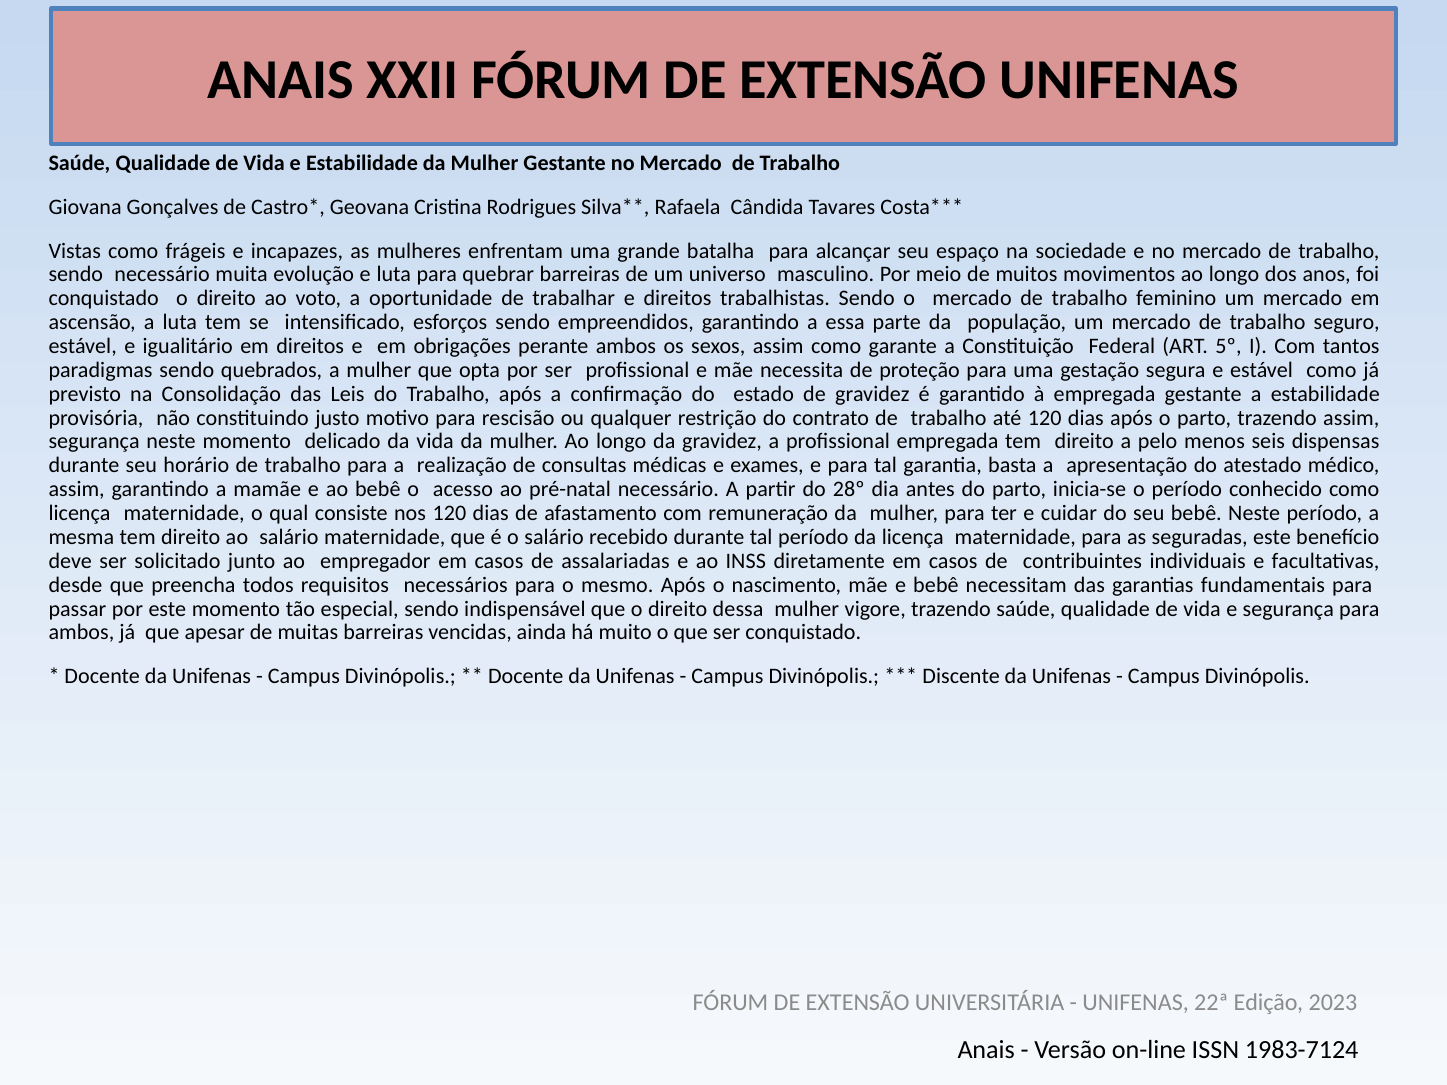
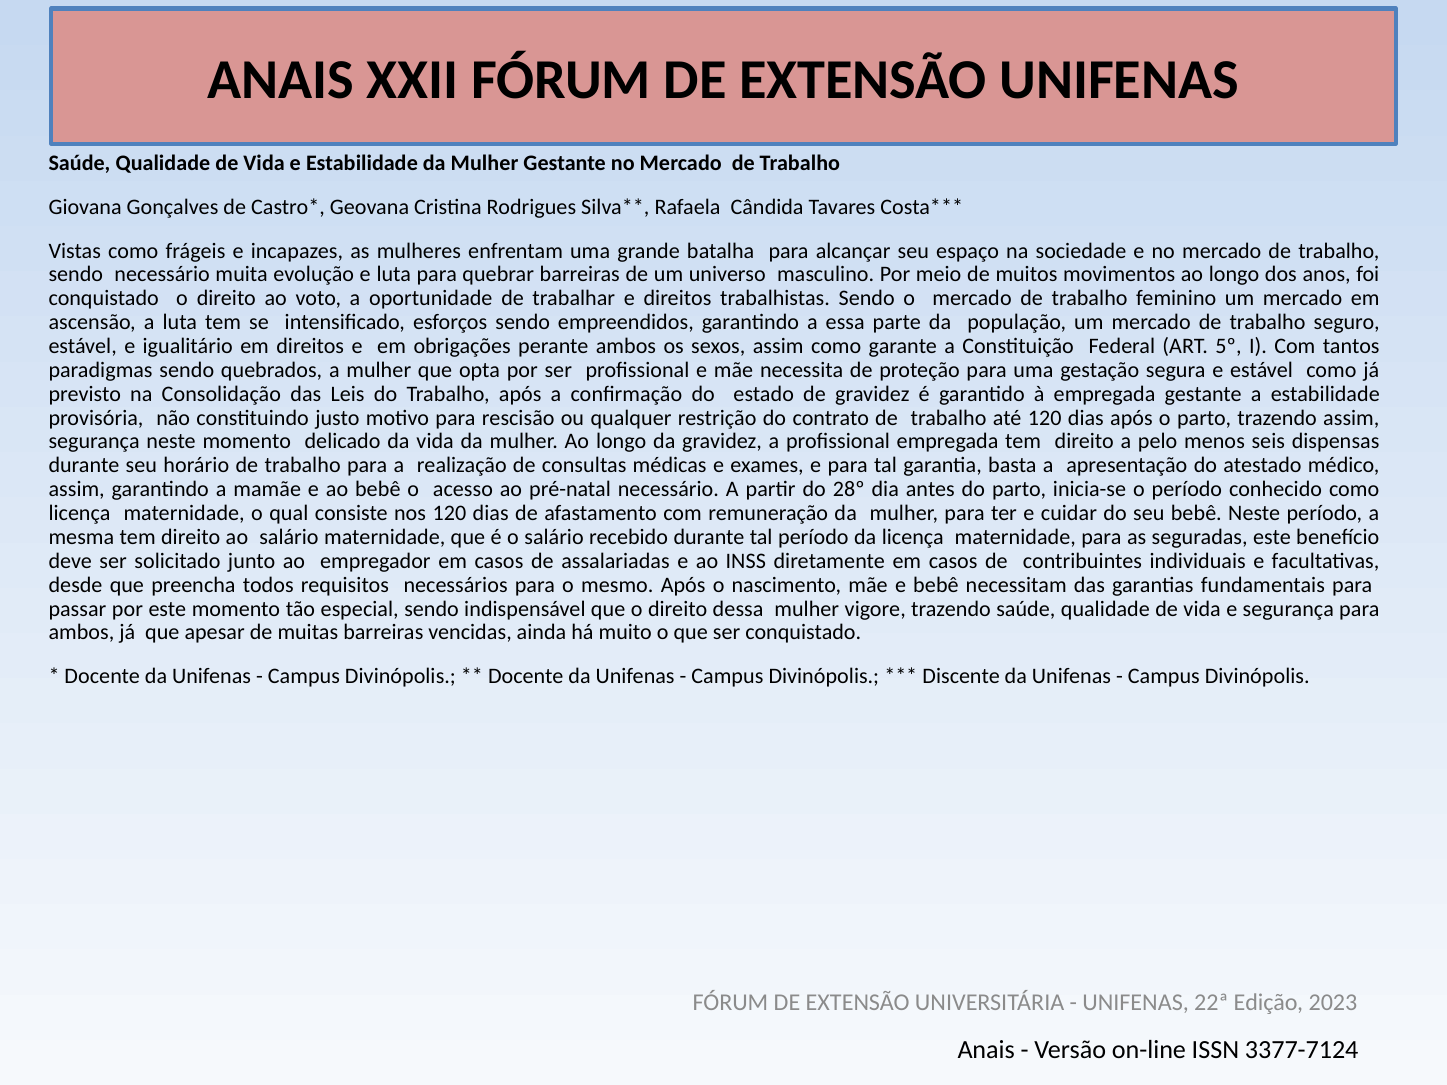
1983-7124: 1983-7124 -> 3377-7124
